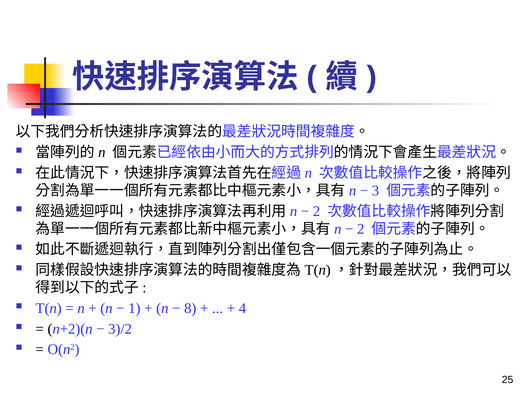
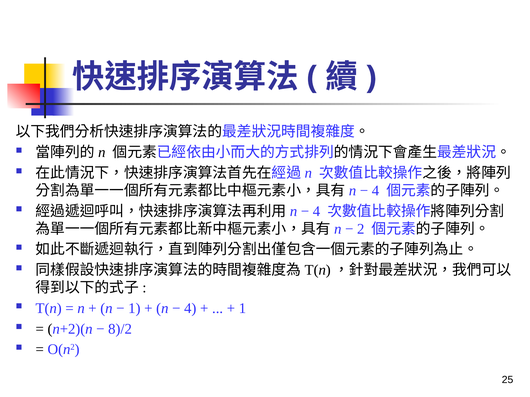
3 at (376, 191): 3 -> 4
2 at (316, 211): 2 -> 4
8 at (190, 309): 8 -> 4
4 at (242, 309): 4 -> 1
3)/2: 3)/2 -> 8)/2
